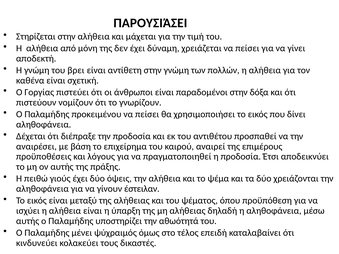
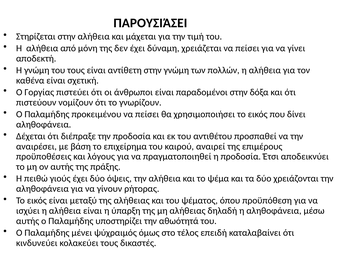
του βρει: βρει -> τους
έστειλαν: έστειλαν -> ρήτορας
